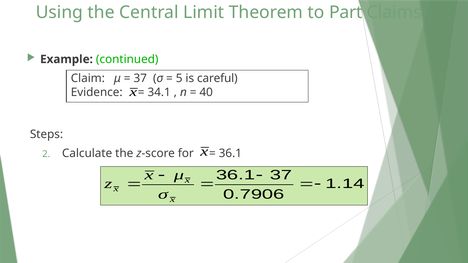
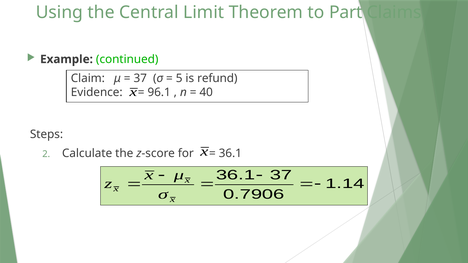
careful: careful -> refund
34.1: 34.1 -> 96.1
